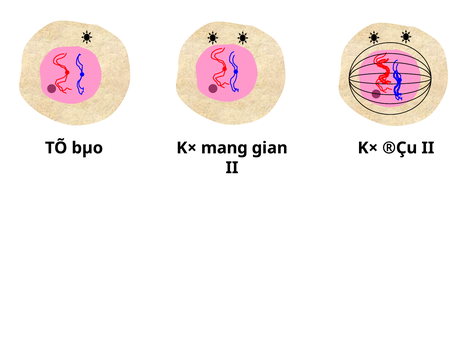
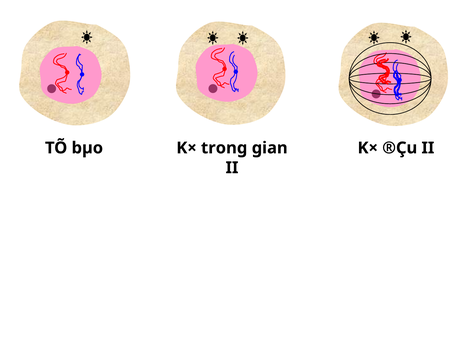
mang: mang -> trong
